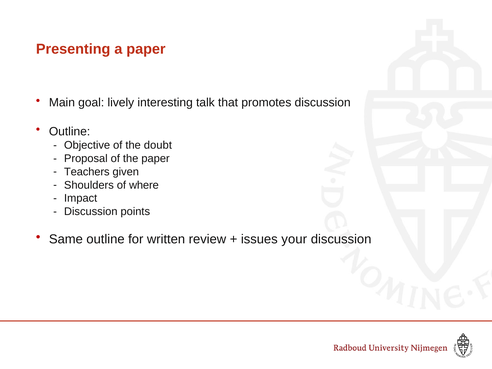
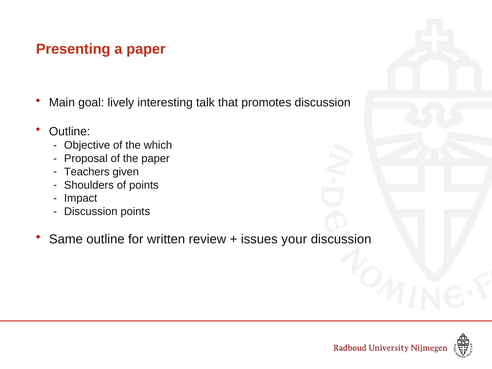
doubt: doubt -> which
of where: where -> points
